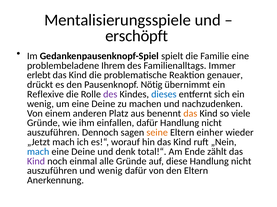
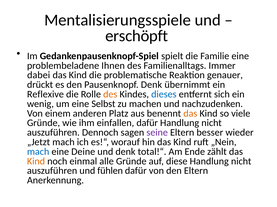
Ihrem: Ihrem -> Ihnen
erlebt: erlebt -> dabei
Pausenknopf Nötig: Nötig -> Denk
des at (110, 95) colour: purple -> orange
um eine Deine: Deine -> Selbst
seine colour: orange -> purple
einher: einher -> besser
Kind at (36, 162) colour: purple -> orange
und wenig: wenig -> fühlen
